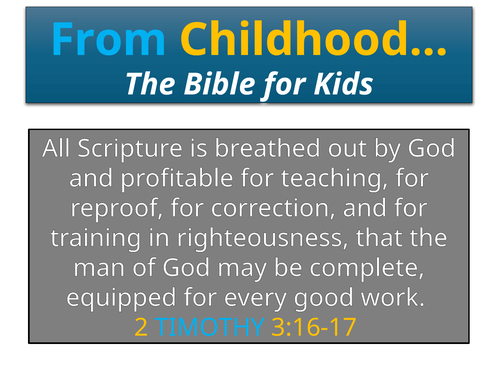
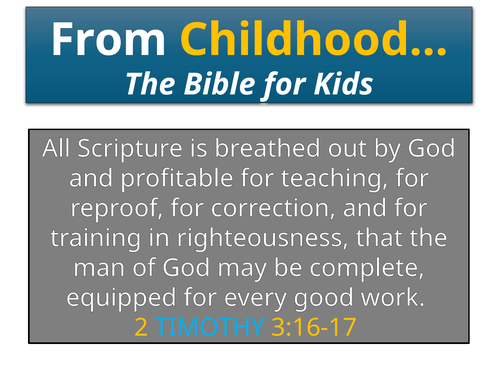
From colour: light blue -> white
